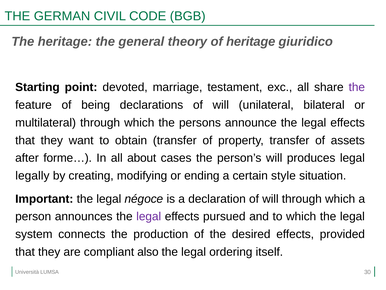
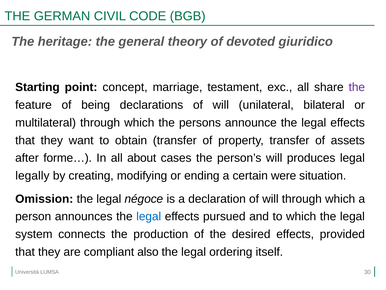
of heritage: heritage -> devoted
devoted: devoted -> concept
style: style -> were
Important: Important -> Omission
legal at (149, 216) colour: purple -> blue
